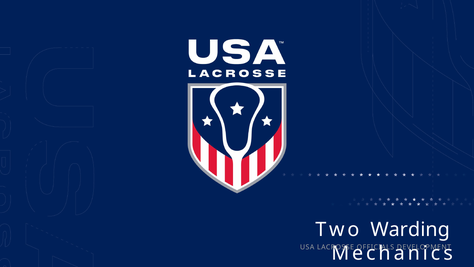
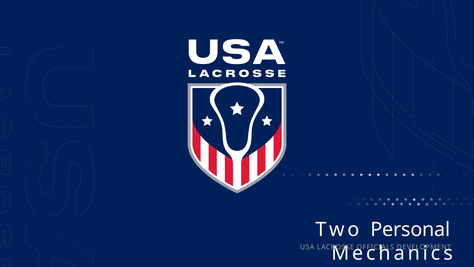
Warding: Warding -> Personal
